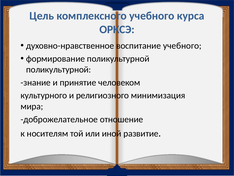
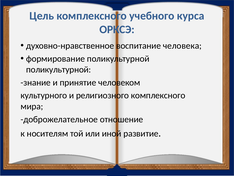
воспитание учебного: учебного -> человека
религиозного минимизация: минимизация -> комплексного
